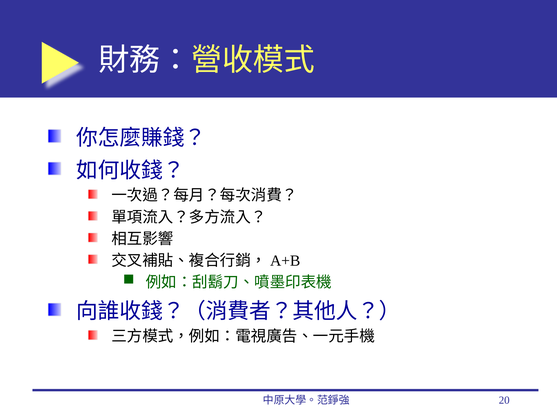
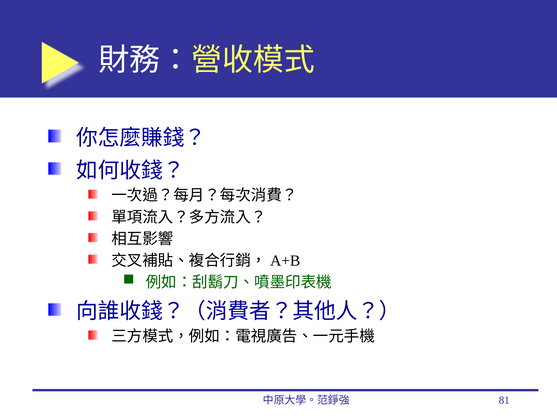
20: 20 -> 81
